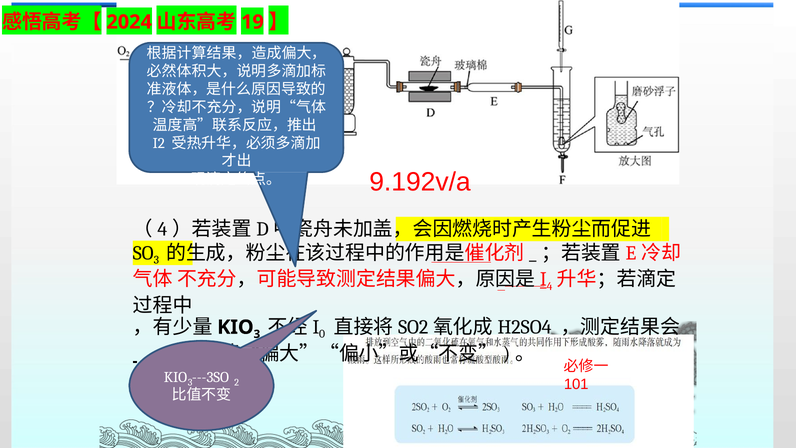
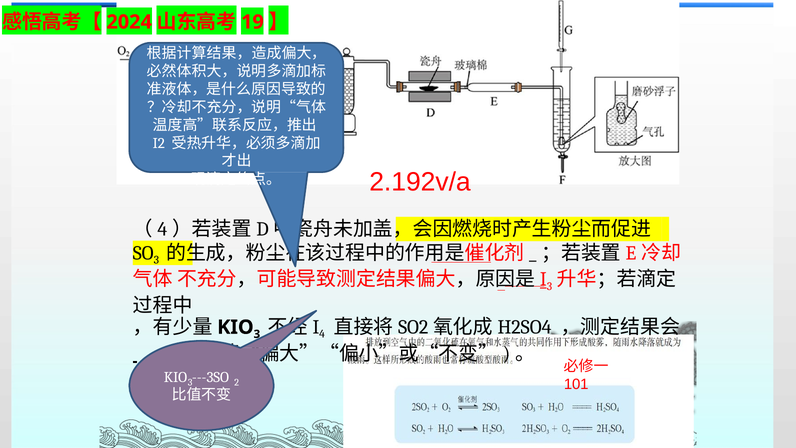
9.192v/a: 9.192v/a -> 2.192v/a
4 at (550, 286): 4 -> 3
0: 0 -> 4
